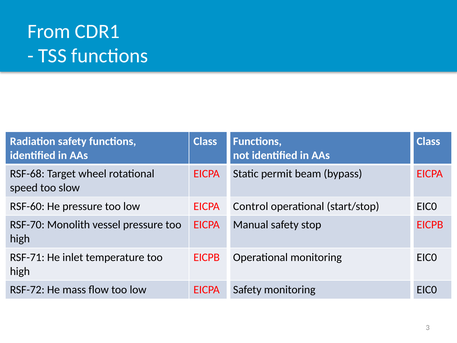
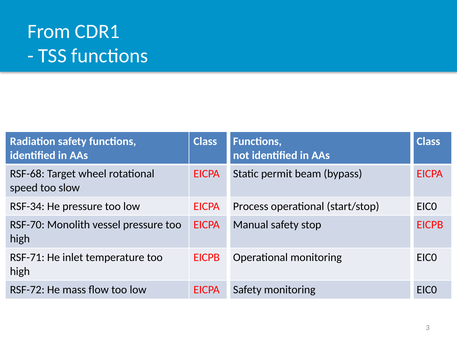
RSF-60: RSF-60 -> RSF-34
Control: Control -> Process
